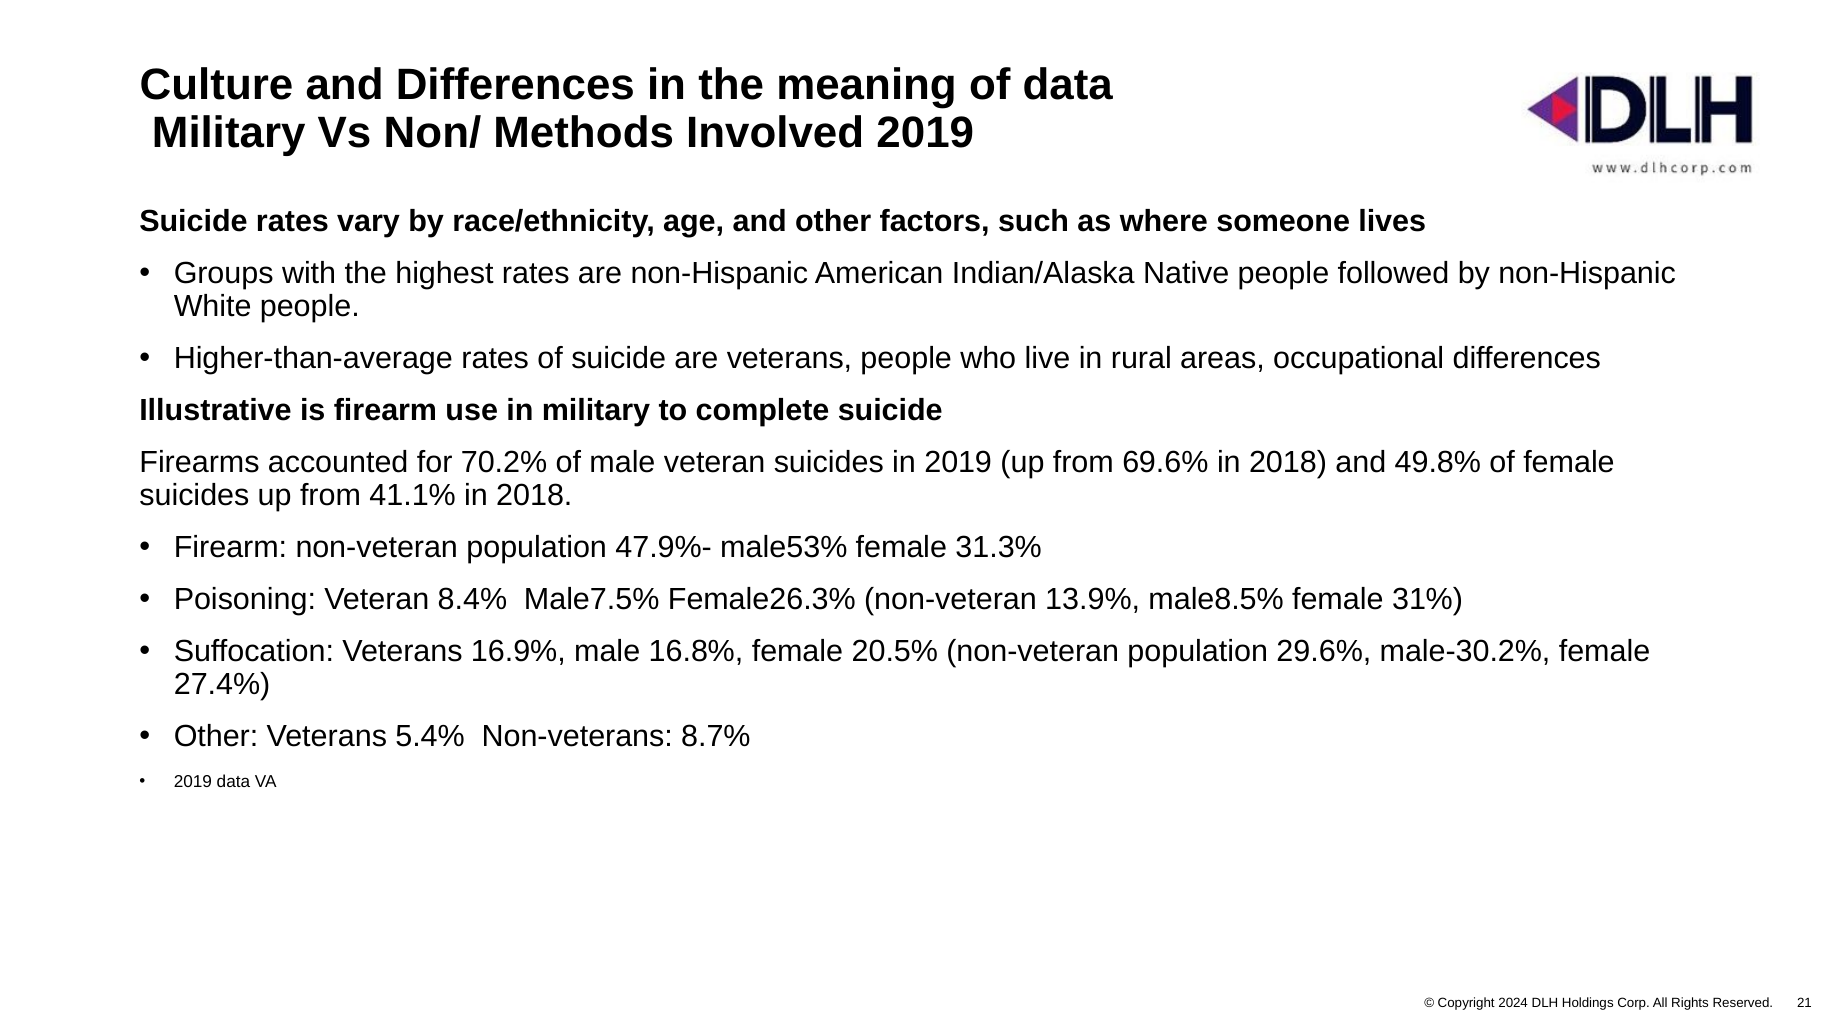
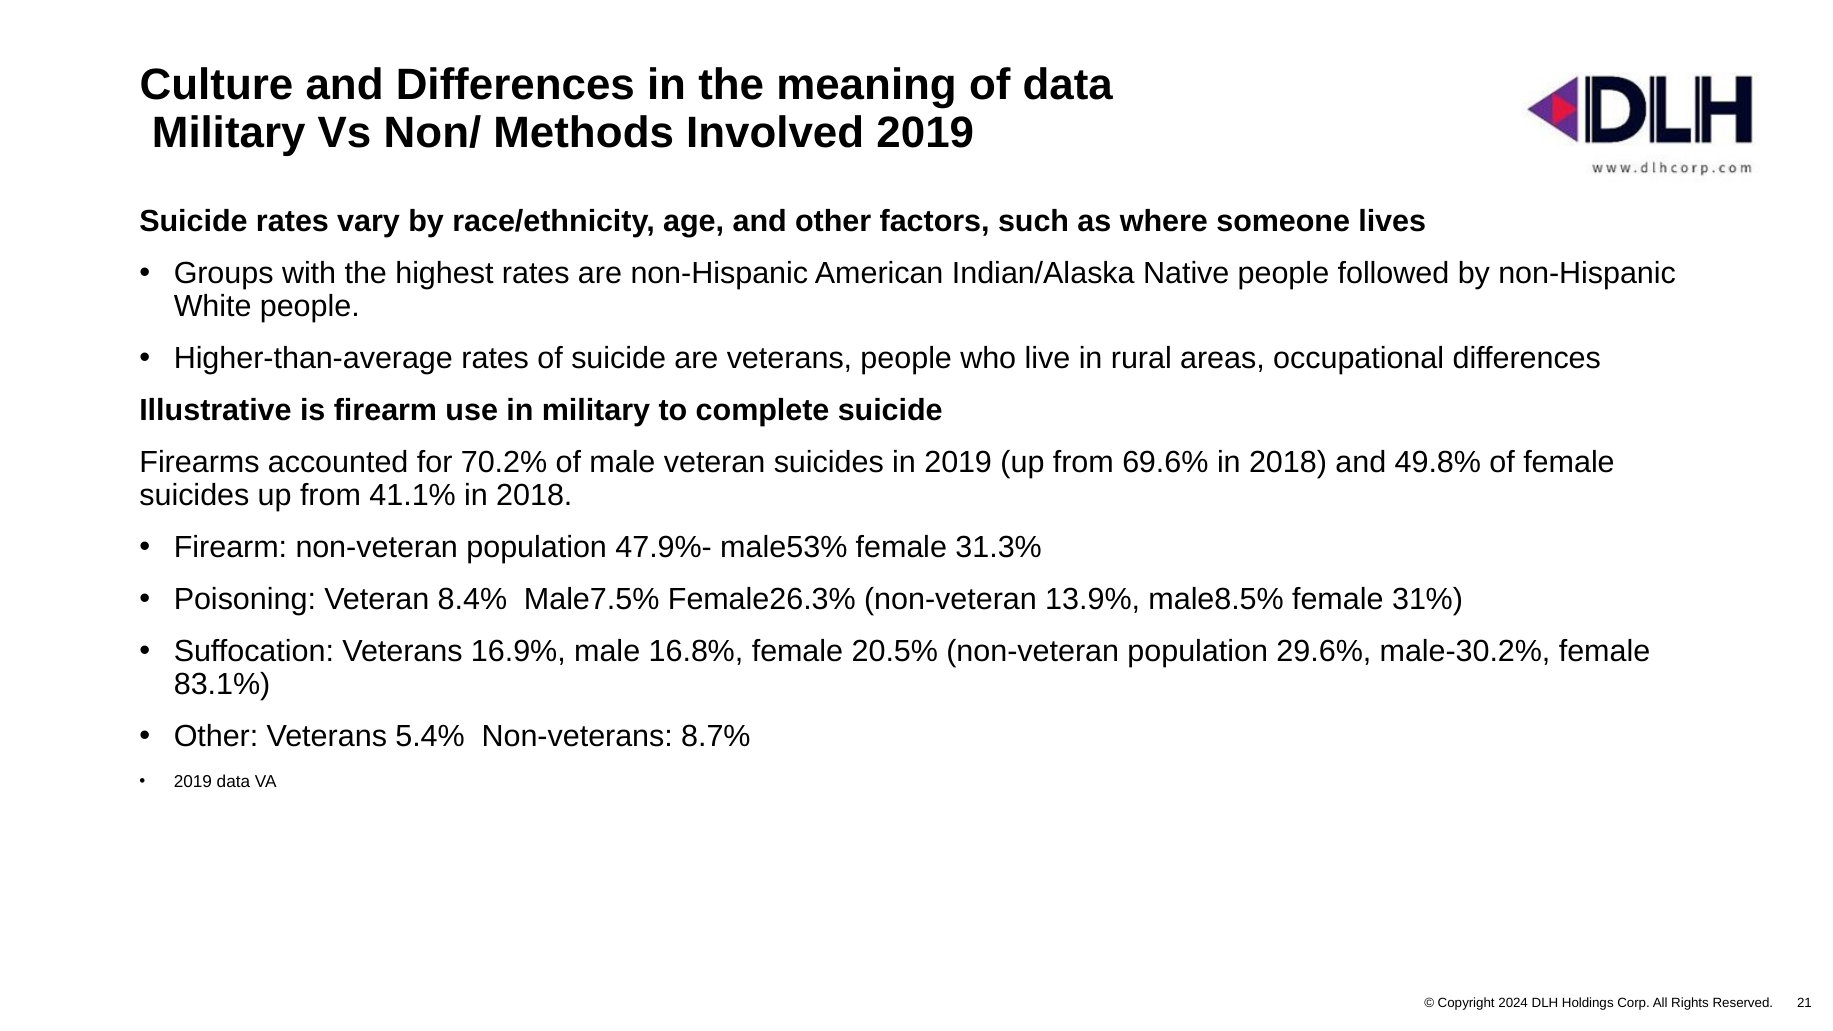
27.4%: 27.4% -> 83.1%
